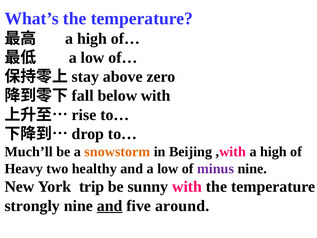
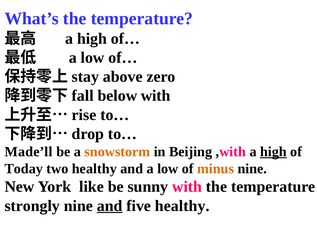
Much’ll: Much’ll -> Made’ll
high at (273, 152) underline: none -> present
Heavy: Heavy -> Today
minus colour: purple -> orange
trip: trip -> like
five around: around -> healthy
